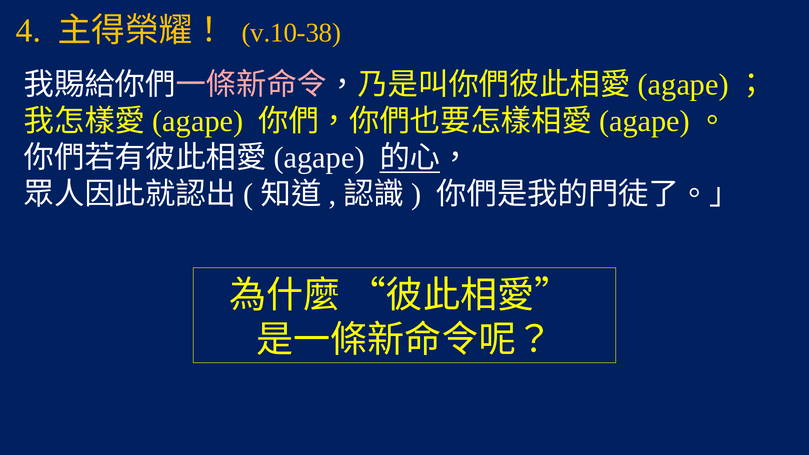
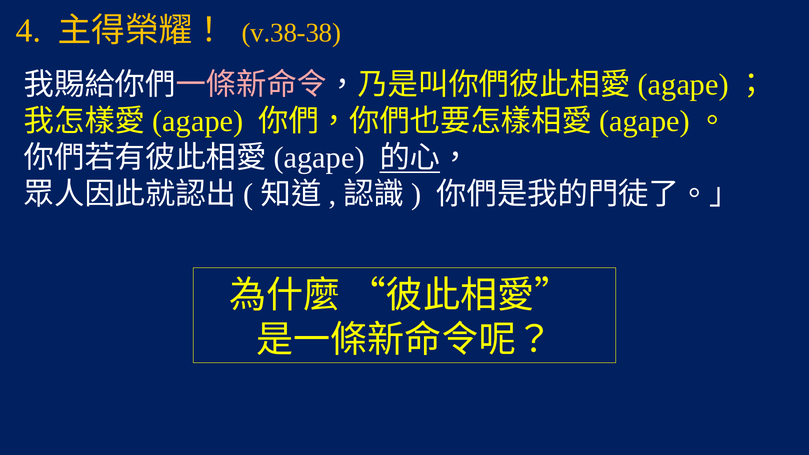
v.10-38: v.10-38 -> v.38-38
